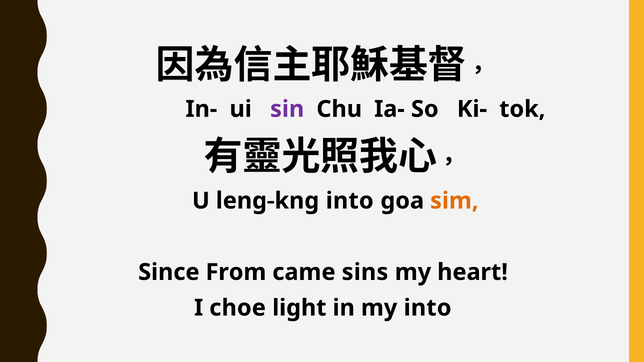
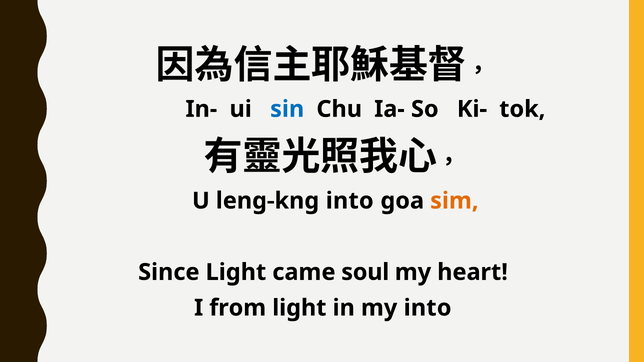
sin colour: purple -> blue
Since From: From -> Light
sins: sins -> soul
choe: choe -> from
